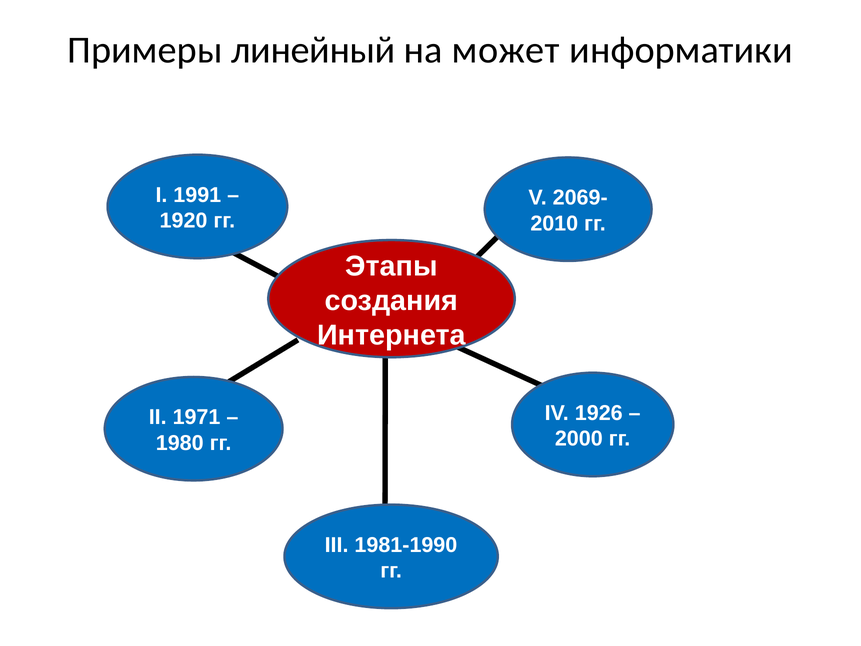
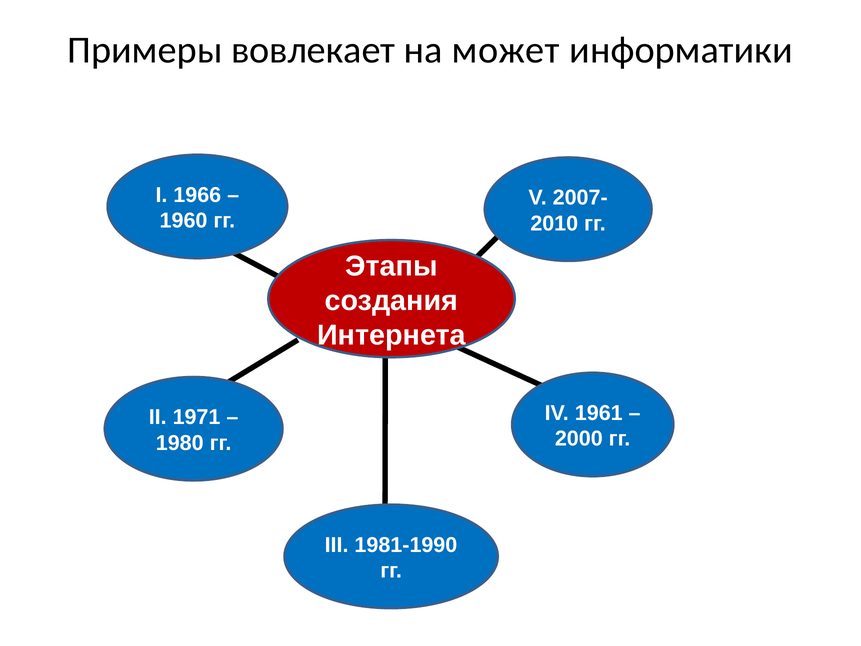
линейный: линейный -> вовлекает
1991: 1991 -> 1966
2069-: 2069- -> 2007-
1920: 1920 -> 1960
1926: 1926 -> 1961
